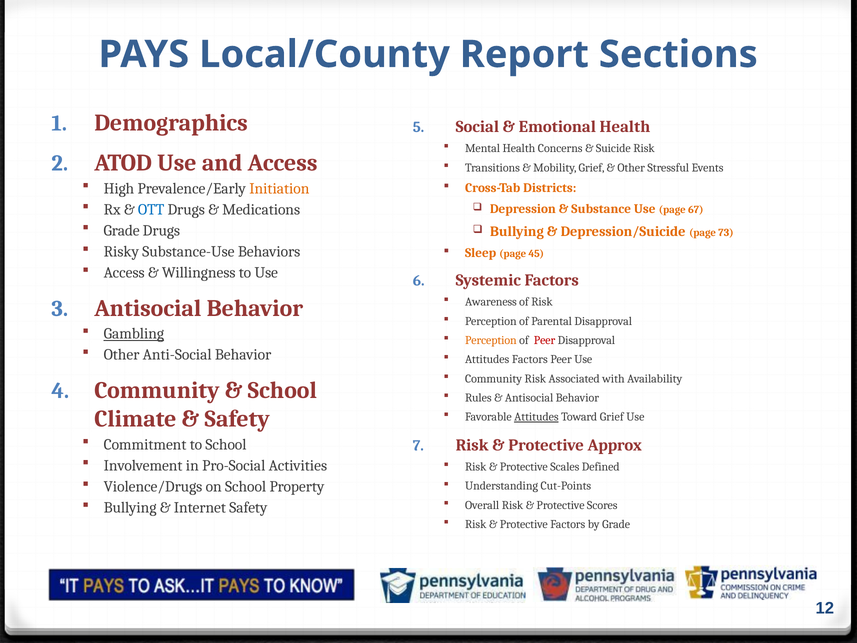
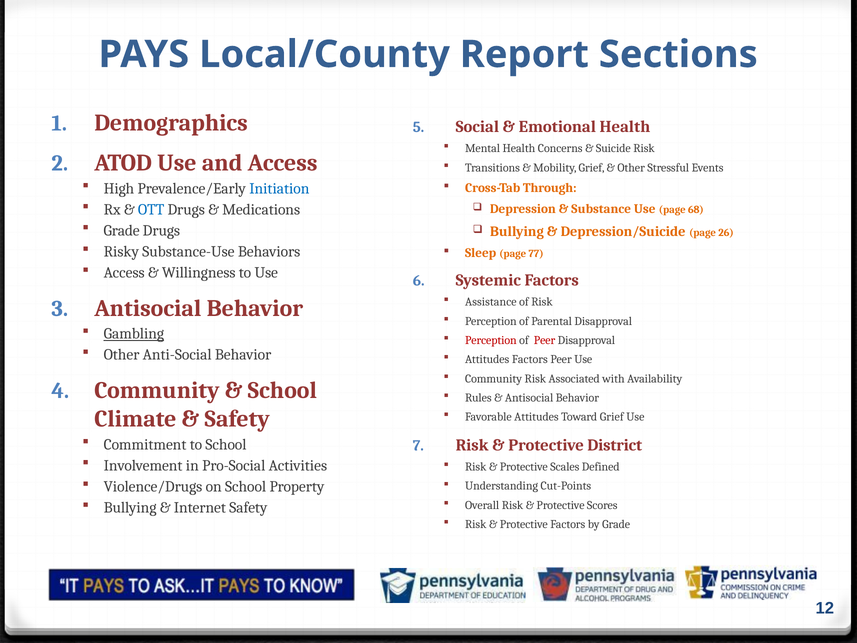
Initiation colour: orange -> blue
Districts: Districts -> Through
67: 67 -> 68
73: 73 -> 26
45: 45 -> 77
Awareness: Awareness -> Assistance
Perception at (491, 340) colour: orange -> red
Attitudes at (536, 417) underline: present -> none
Approx: Approx -> District
